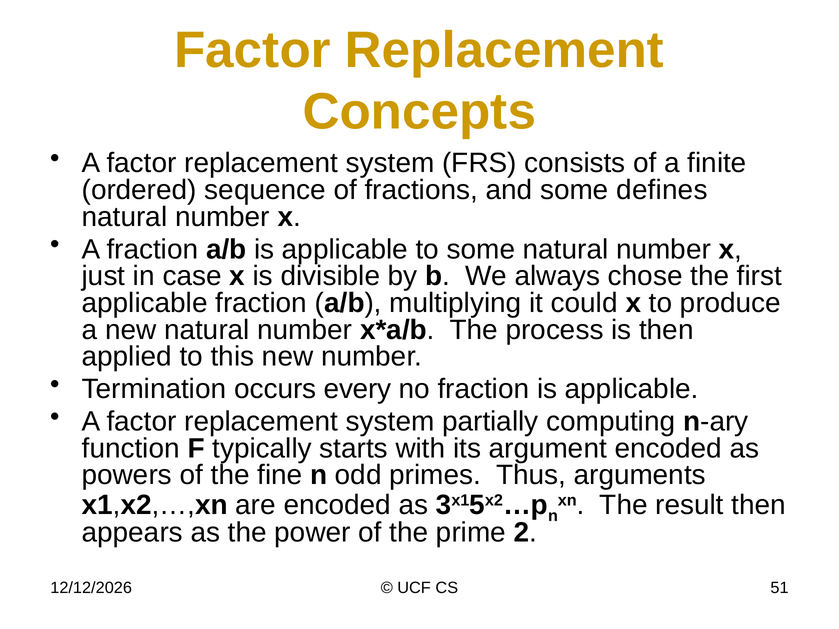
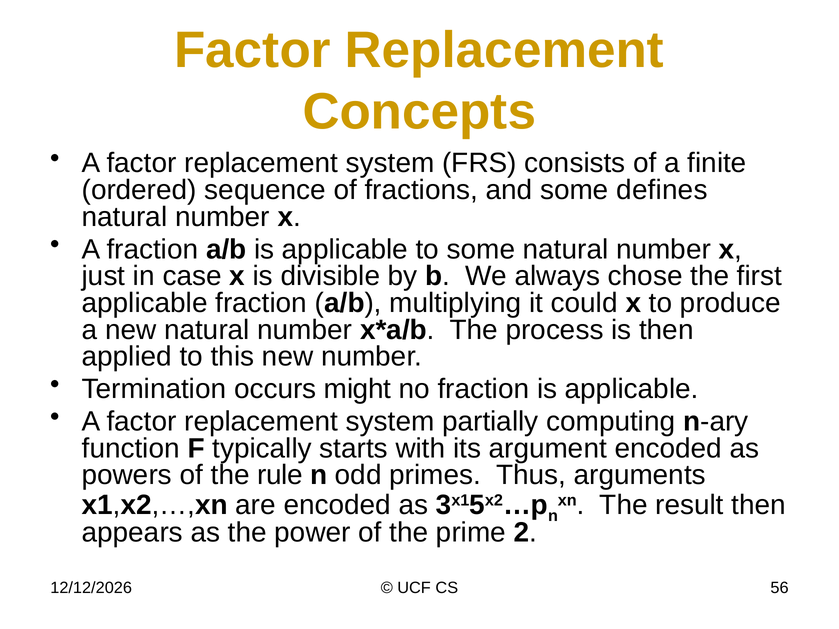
every: every -> might
fine: fine -> rule
51: 51 -> 56
